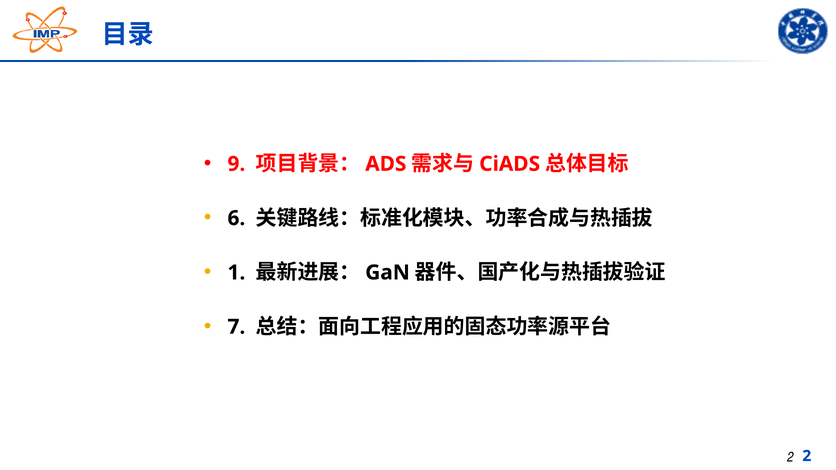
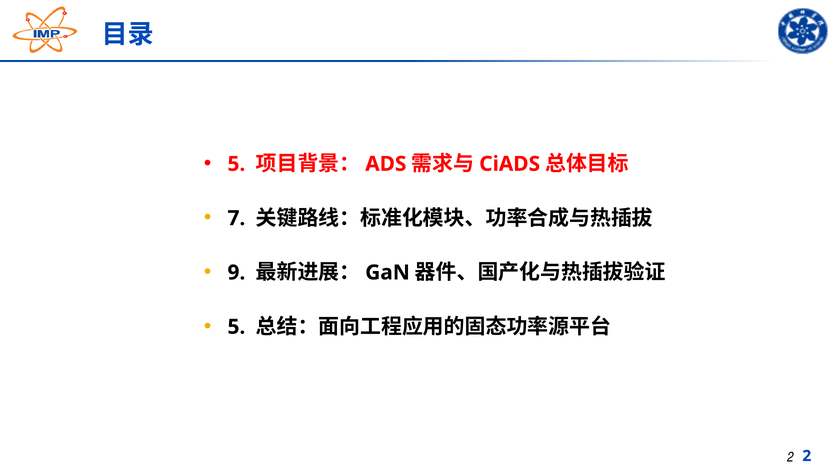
9 at (236, 164): 9 -> 5
6: 6 -> 7
1: 1 -> 9
7 at (236, 327): 7 -> 5
